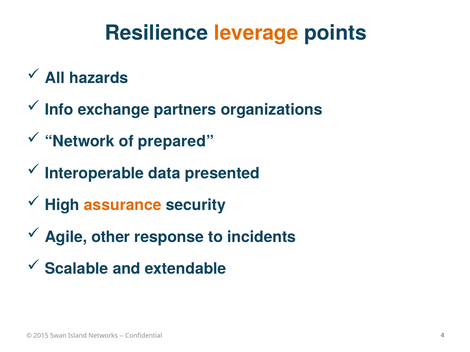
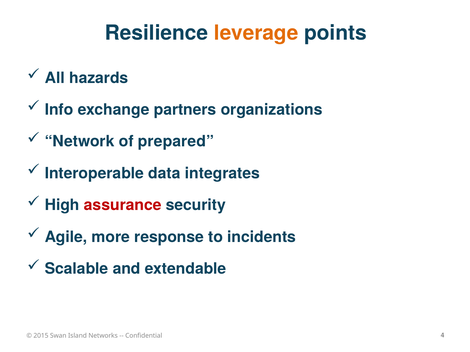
presented: presented -> integrates
assurance colour: orange -> red
other: other -> more
